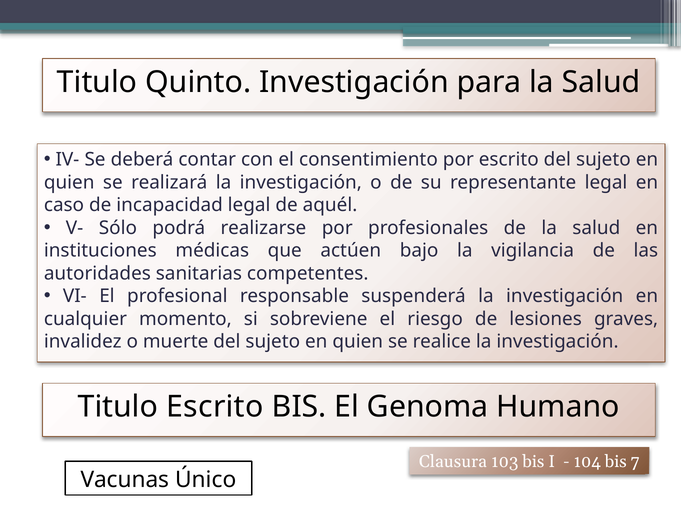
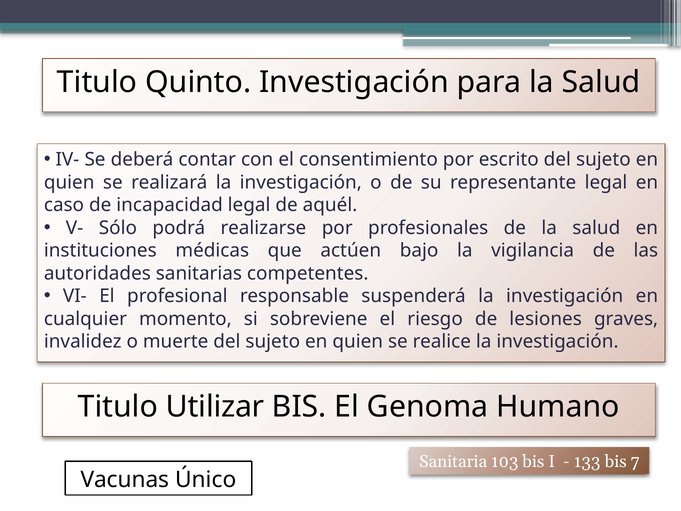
Titulo Escrito: Escrito -> Utilizar
Clausura: Clausura -> Sanitaria
104: 104 -> 133
